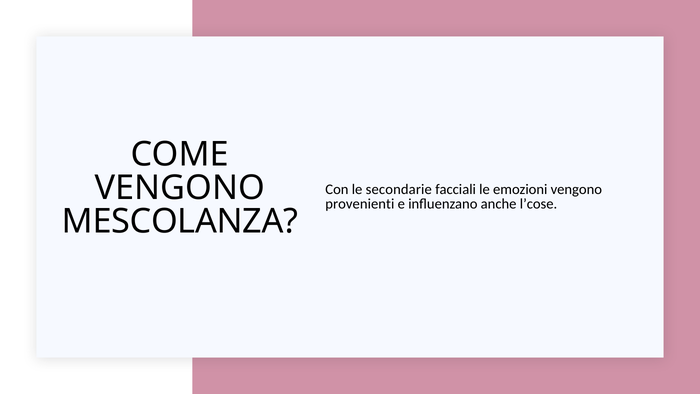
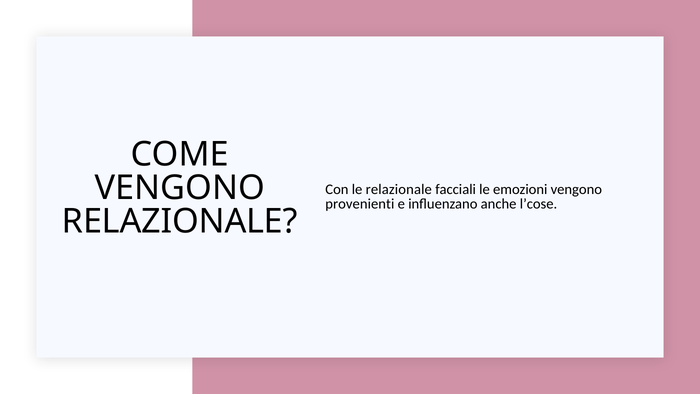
le secondarie: secondarie -> relazionale
MESCOLANZA at (180, 221): MESCOLANZA -> RELAZIONALE
